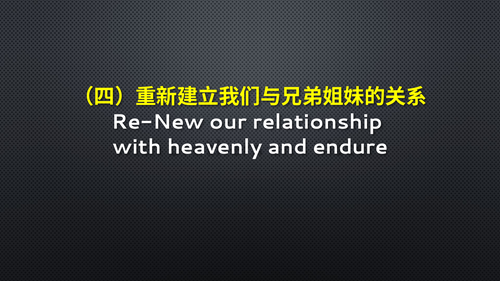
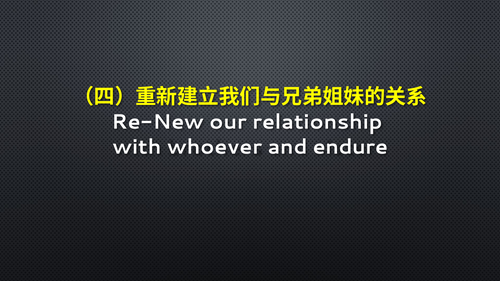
heavenly: heavenly -> whoever
